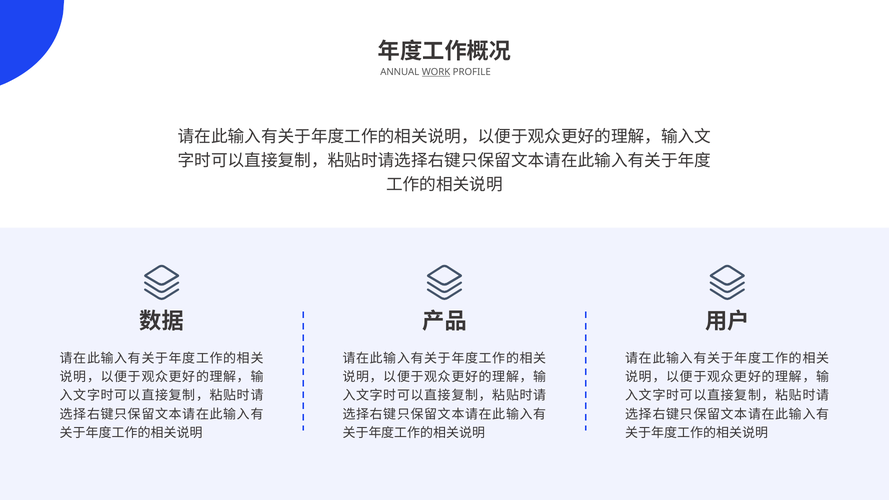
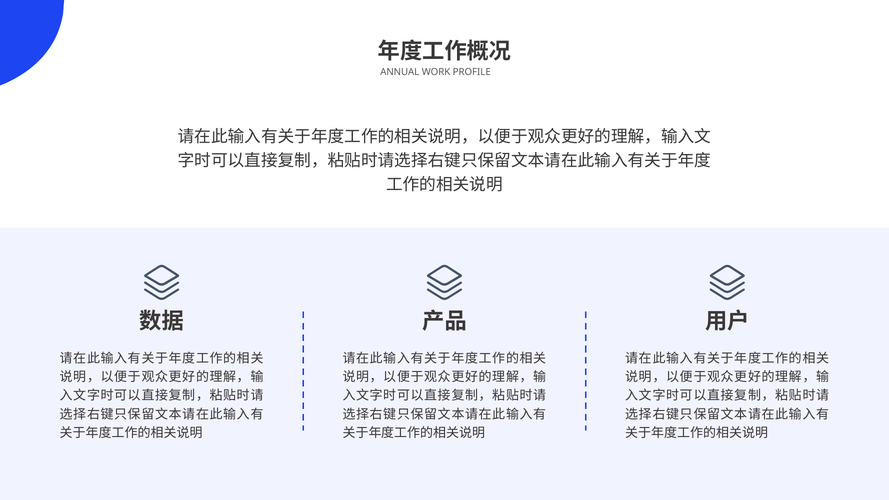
WORK underline: present -> none
